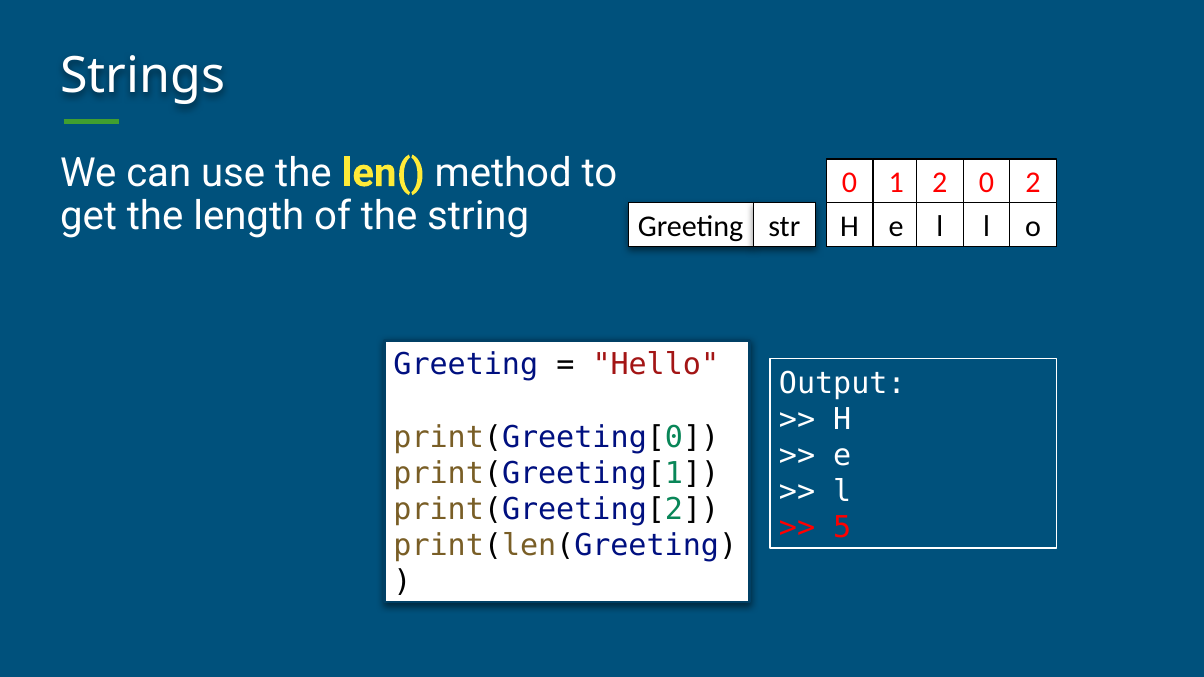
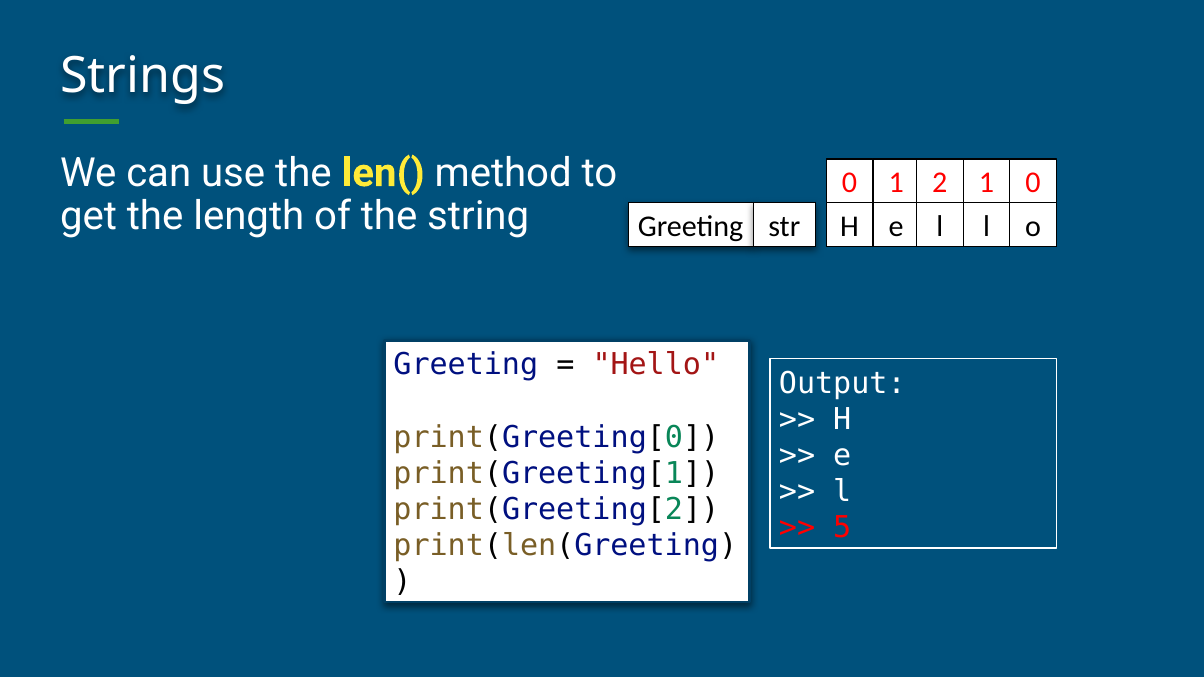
1 0: 0 -> 1
2 2: 2 -> 0
